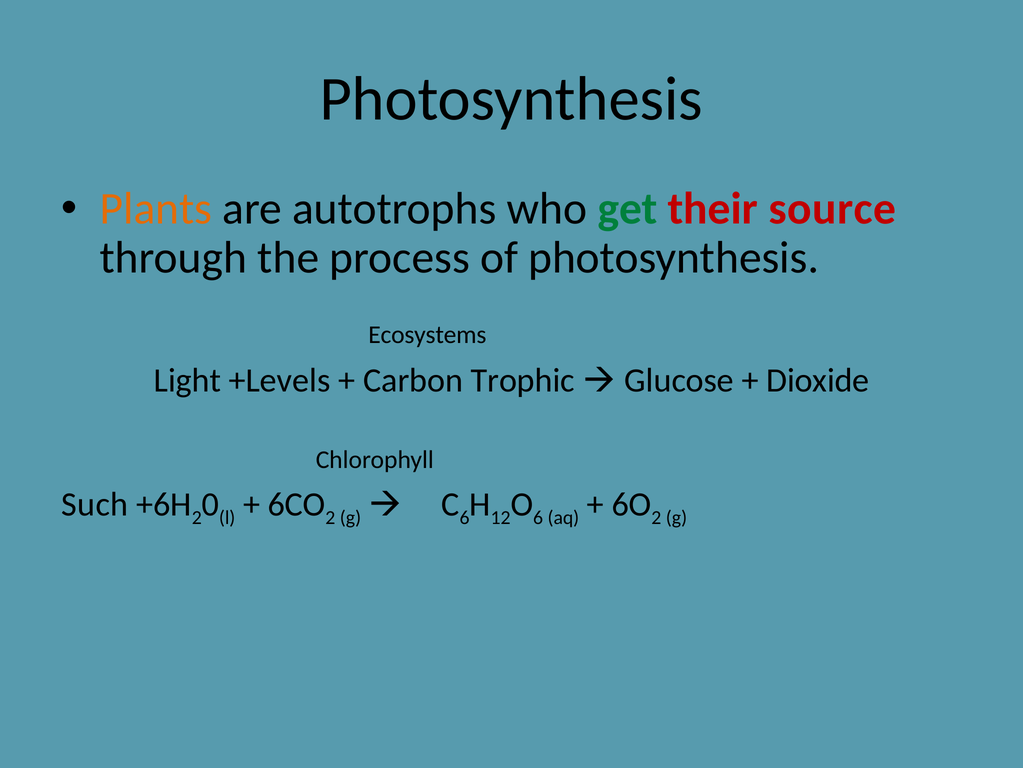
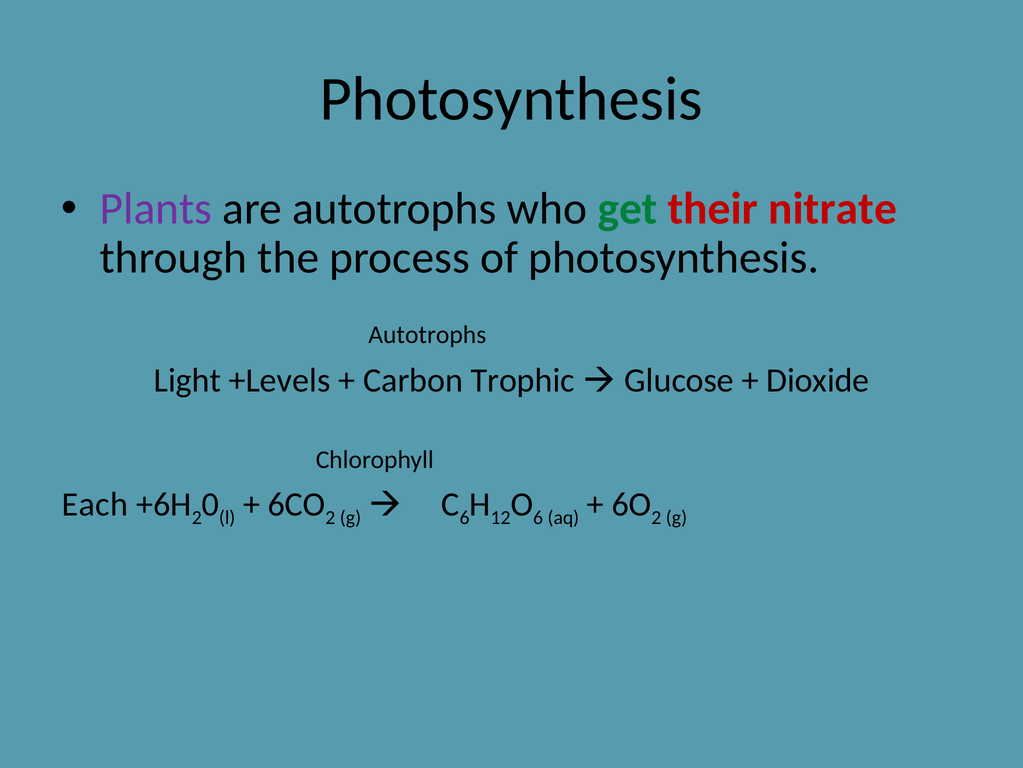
Plants colour: orange -> purple
source: source -> nitrate
Ecosystems at (427, 334): Ecosystems -> Autotrophs
Such: Such -> Each
